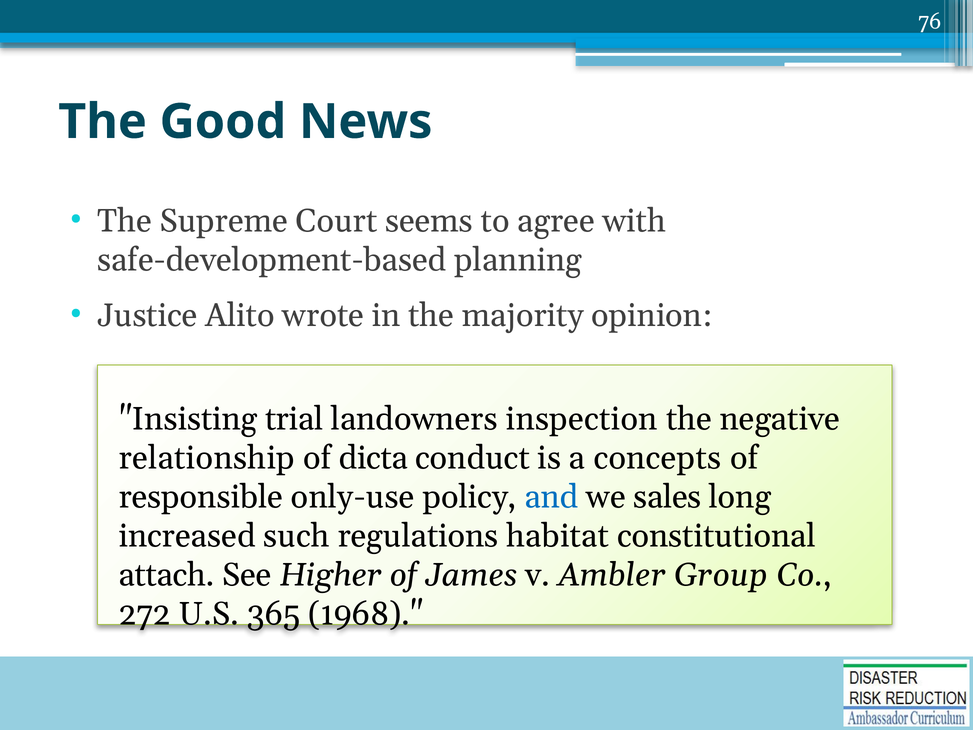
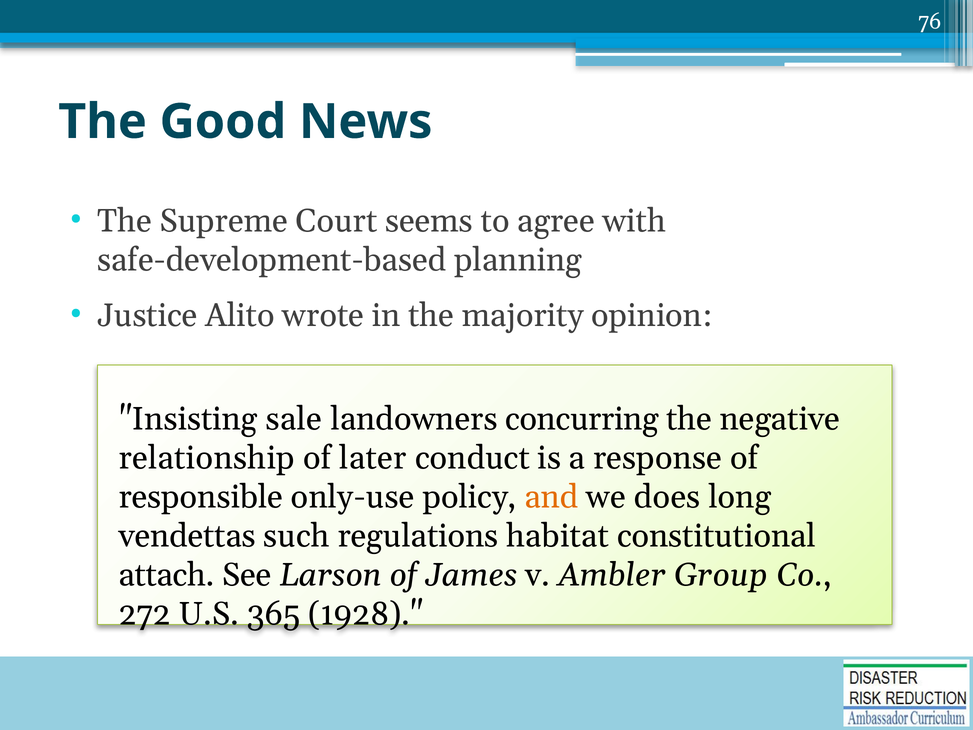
trial: trial -> sale
inspection: inspection -> concurring
dicta: dicta -> later
concepts: concepts -> response
and colour: blue -> orange
sales: sales -> does
increased: increased -> vendettas
Higher: Higher -> Larson
1968: 1968 -> 1928
